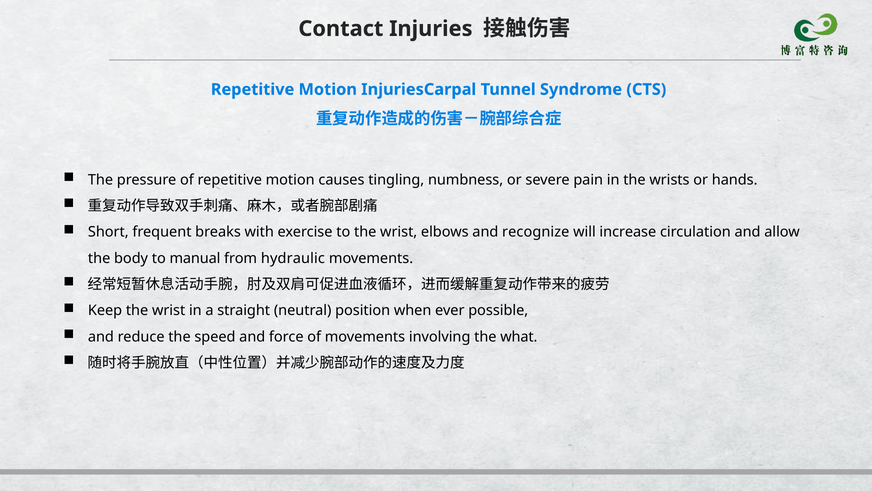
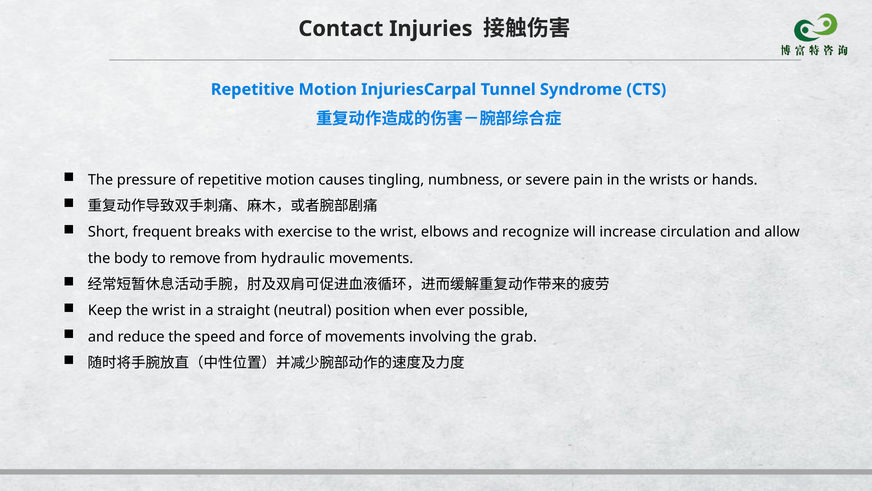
manual: manual -> remove
what: what -> grab
